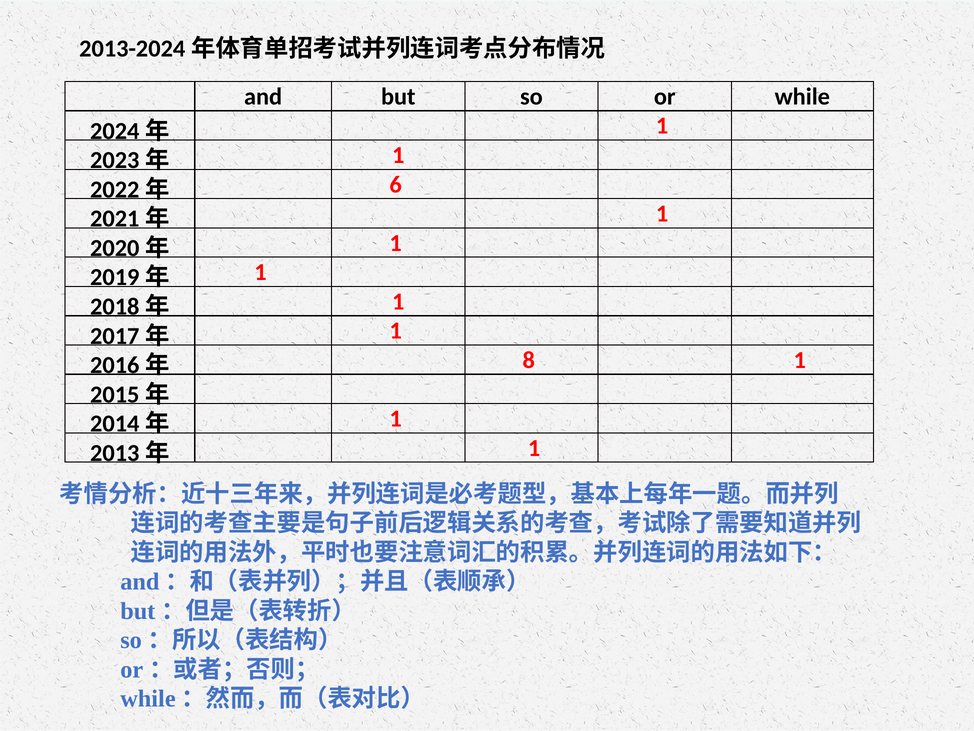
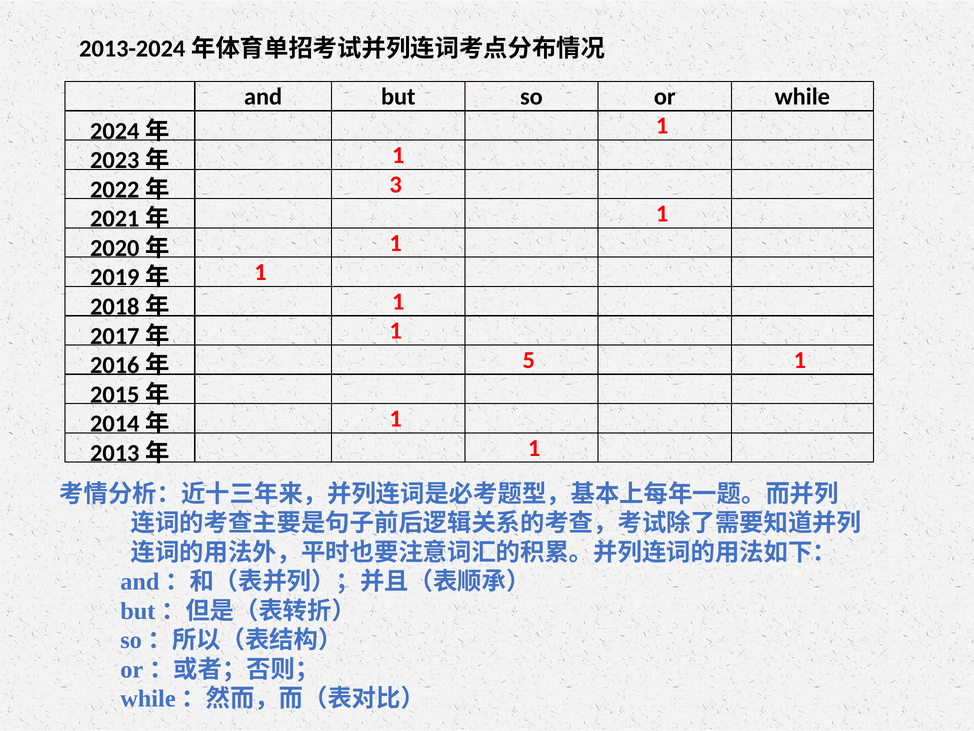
6: 6 -> 3
8: 8 -> 5
